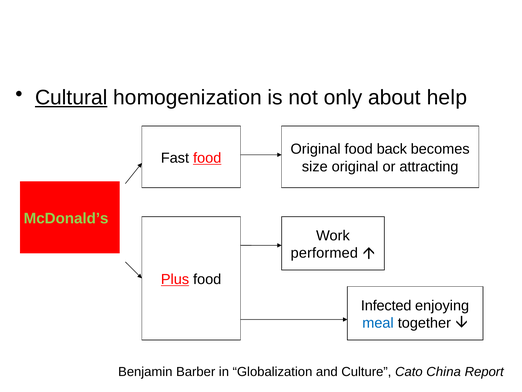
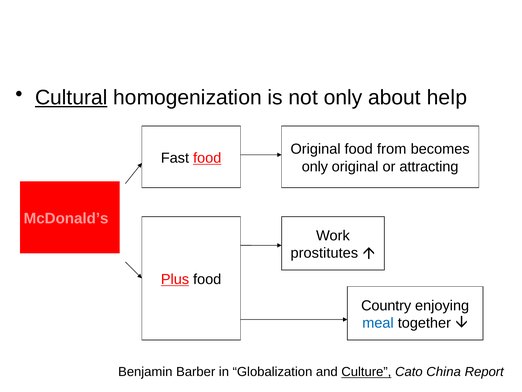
back: back -> from
size at (315, 166): size -> only
McDonald’s colour: light green -> pink
performed: performed -> prostitutes
Infected: Infected -> Country
Culture underline: none -> present
